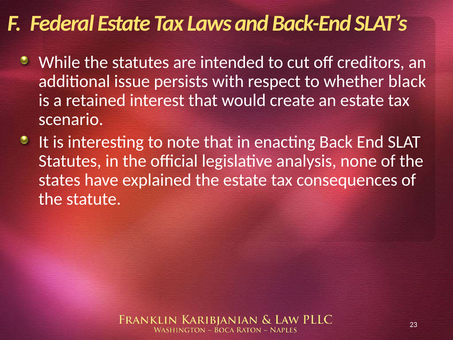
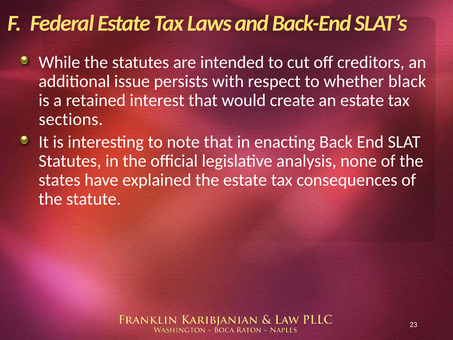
scenario: scenario -> sections
